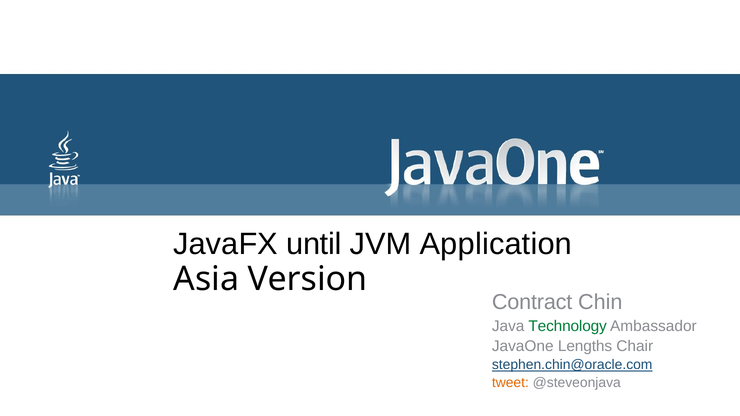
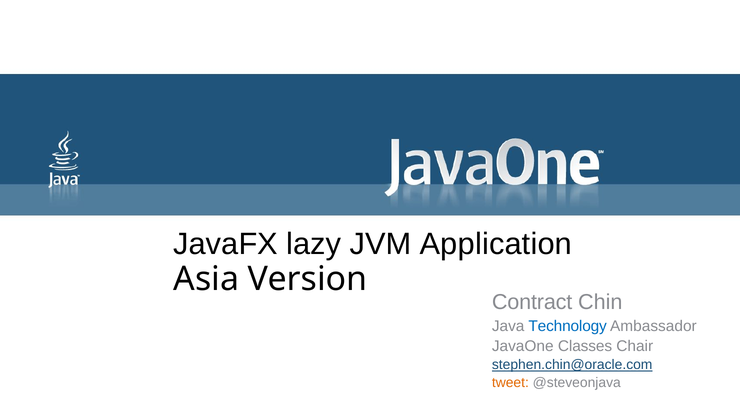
until: until -> lazy
Technology colour: green -> blue
Lengths: Lengths -> Classes
